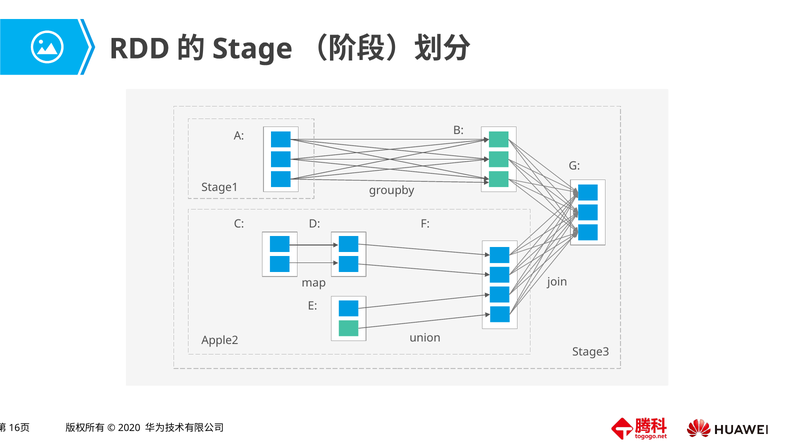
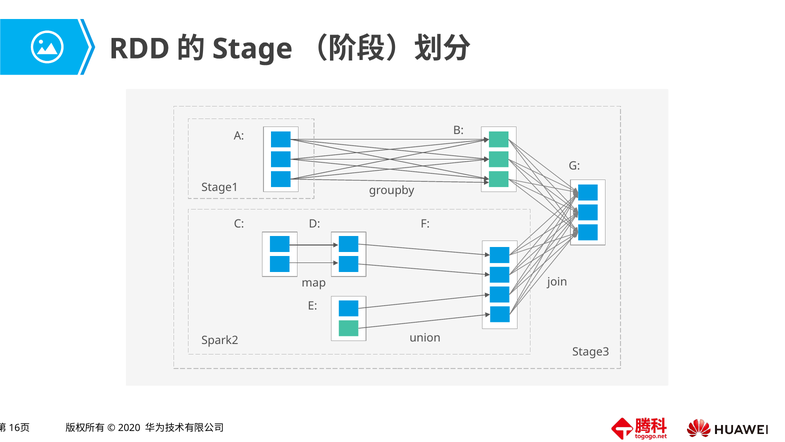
Apple2: Apple2 -> Spark2
